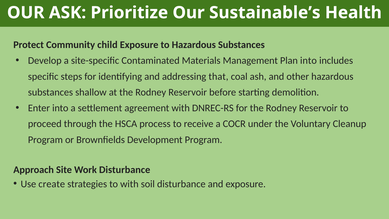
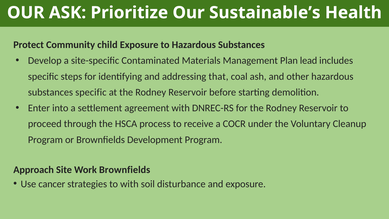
Plan into: into -> lead
substances shallow: shallow -> specific
Work Disturbance: Disturbance -> Brownfields
create: create -> cancer
